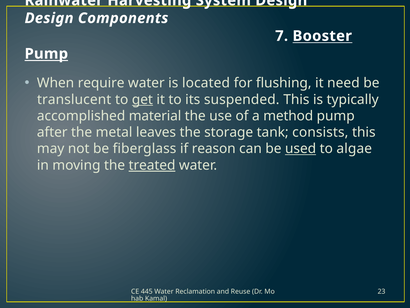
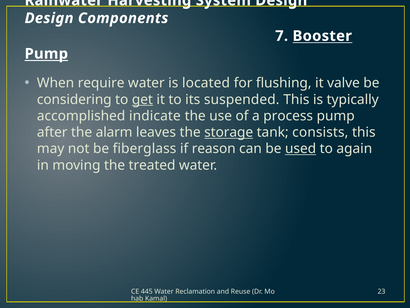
need: need -> valve
translucent: translucent -> considering
material: material -> indicate
method: method -> process
metal: metal -> alarm
storage underline: none -> present
algae: algae -> again
treated underline: present -> none
